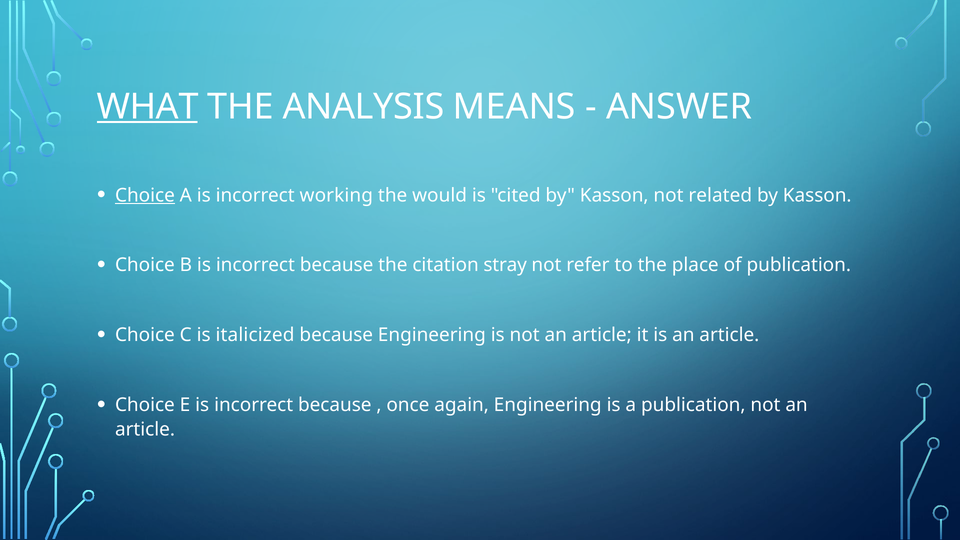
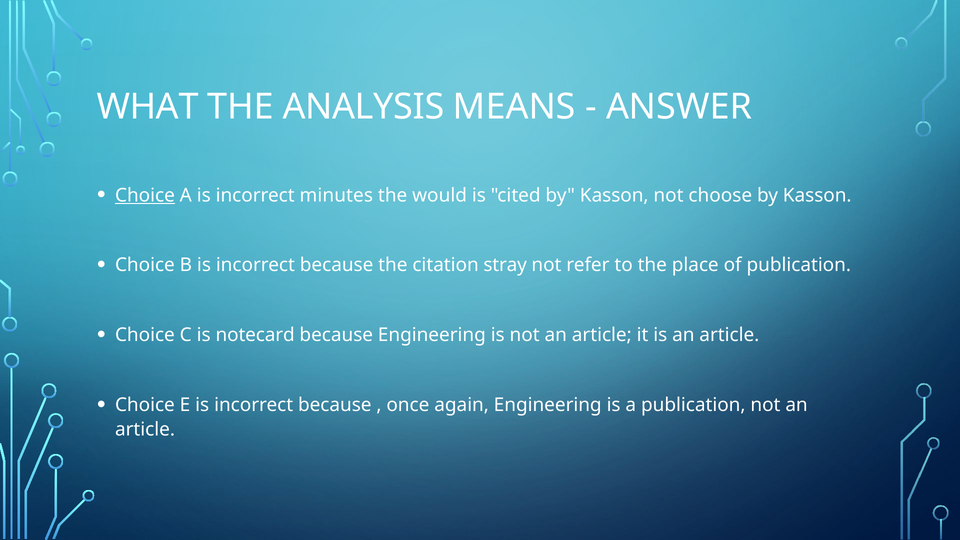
WHAT underline: present -> none
working: working -> minutes
related: related -> choose
italicized: italicized -> notecard
